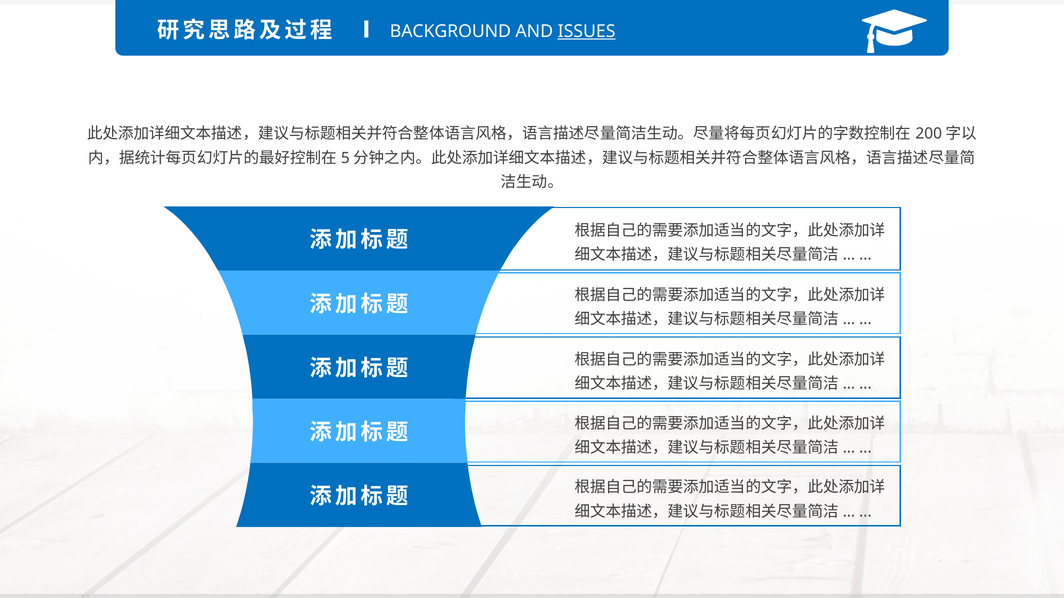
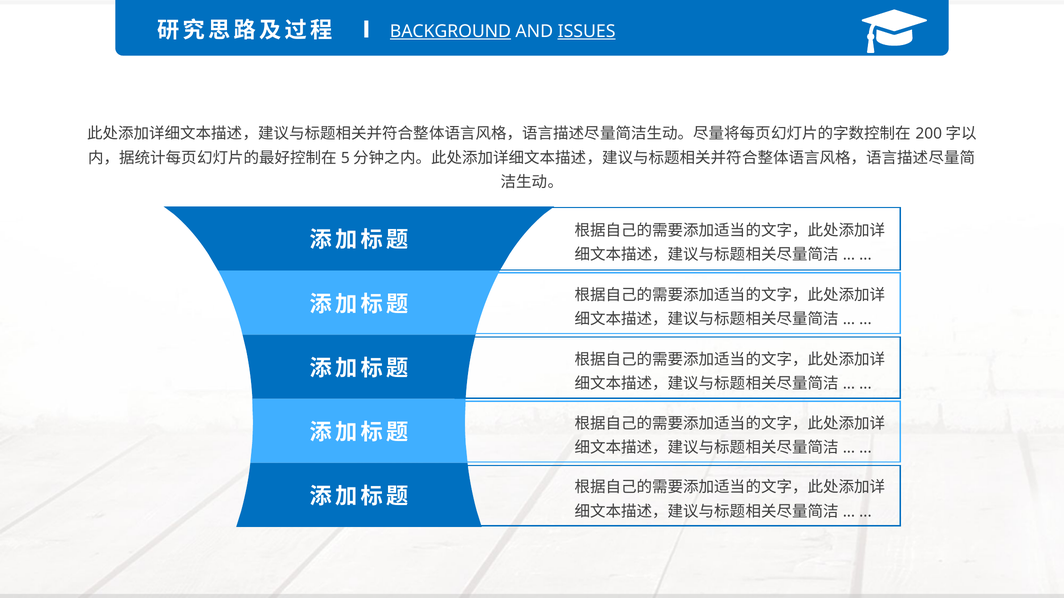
BACKGROUND underline: none -> present
